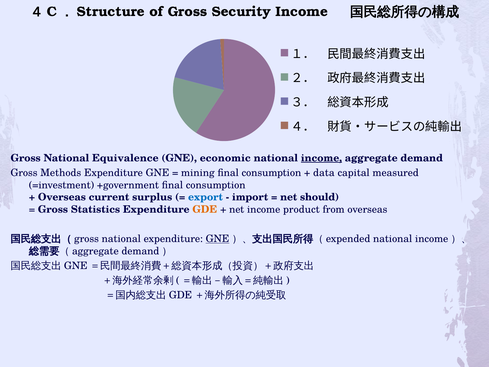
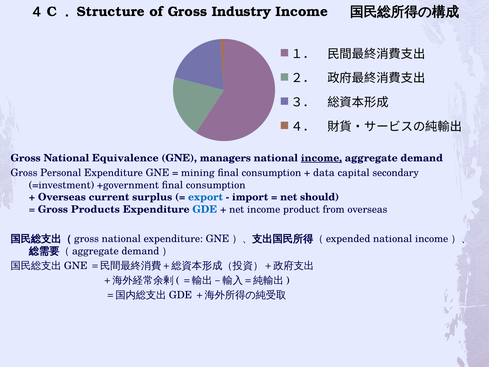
Security: Security -> Industry
economic: economic -> managers
Methods: Methods -> Personal
measured: measured -> secondary
Statistics: Statistics -> Products
GDE colour: orange -> blue
GNE at (217, 239) underline: present -> none
